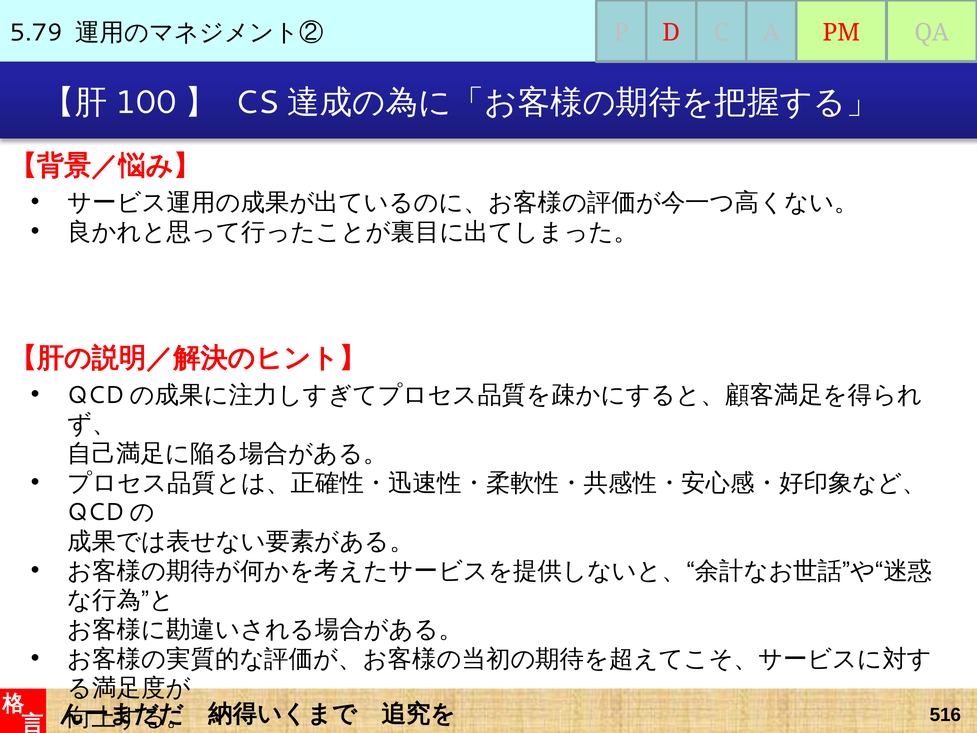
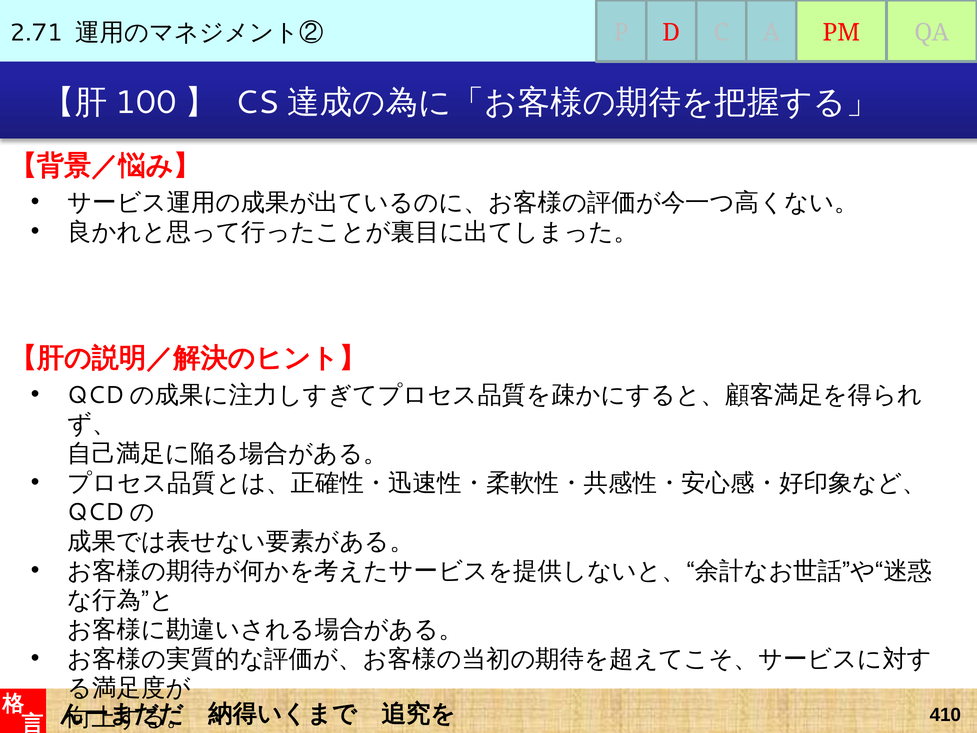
5.79: 5.79 -> 2.71
516: 516 -> 410
